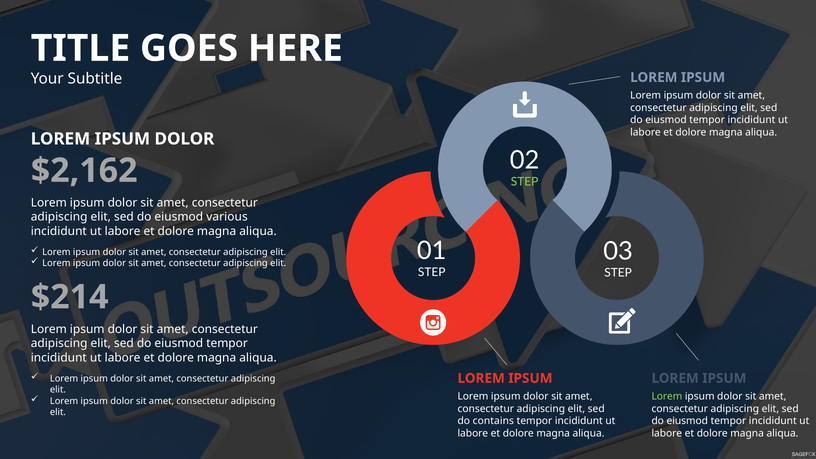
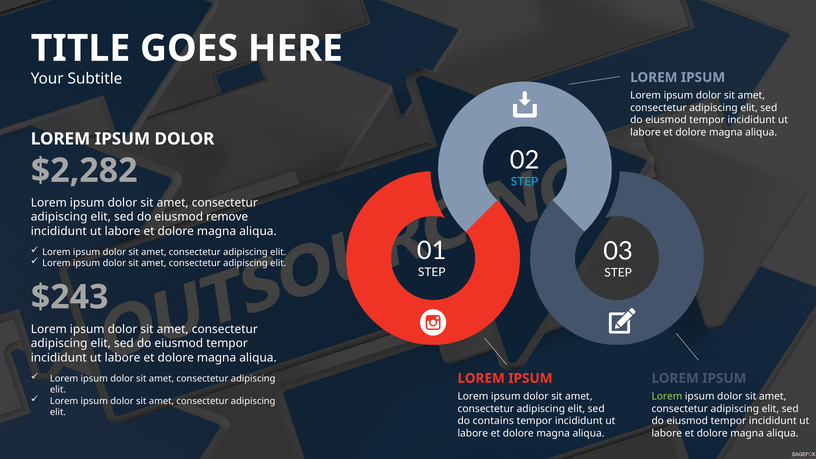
$2,162: $2,162 -> $2,282
STEP at (525, 182) colour: light green -> light blue
various: various -> remove
$214: $214 -> $243
